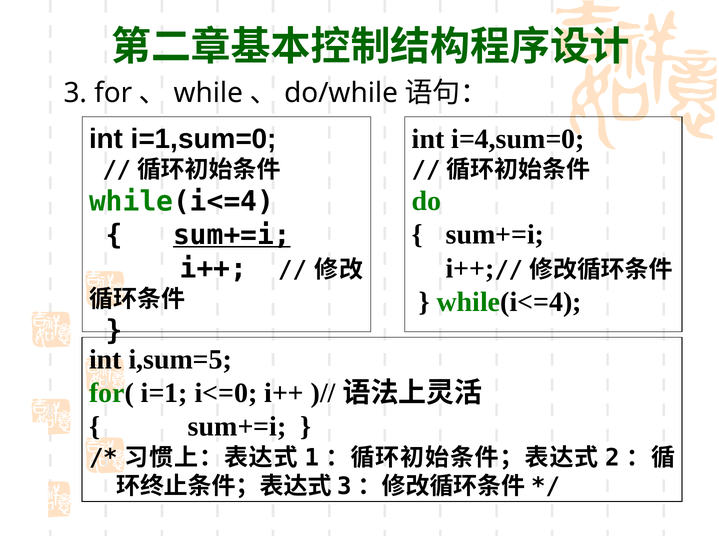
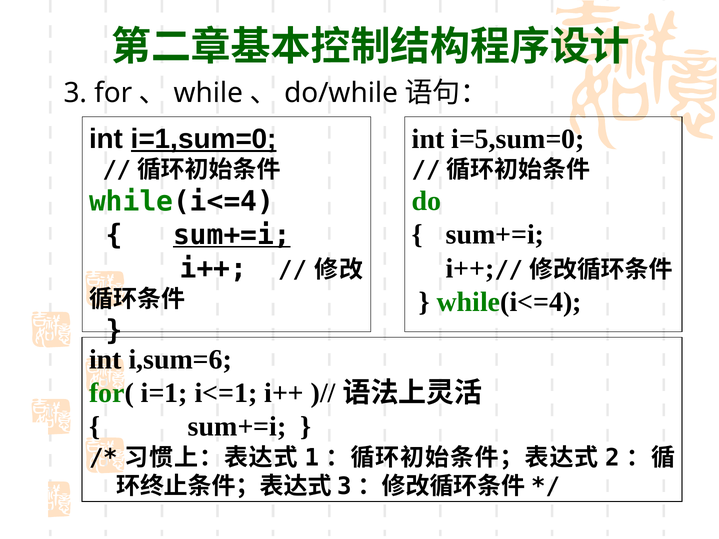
i=1,sum=0 underline: none -> present
i=4,sum=0: i=4,sum=0 -> i=5,sum=0
i,sum=5: i,sum=5 -> i,sum=6
i<=0: i<=0 -> i<=1
